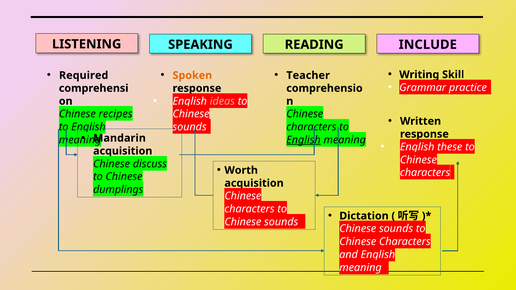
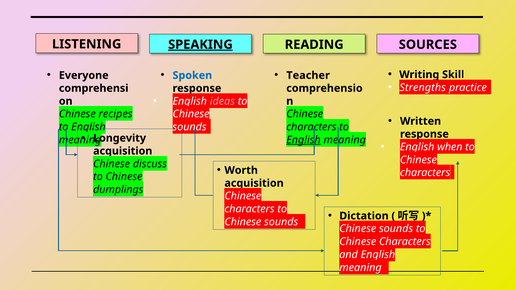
SPEAKING underline: none -> present
INCLUDE: INCLUDE -> SOURCES
Required: Required -> Everyone
Spoken colour: orange -> blue
Grammar: Grammar -> Strengths
Mandarin: Mandarin -> Longevity
these: these -> when
